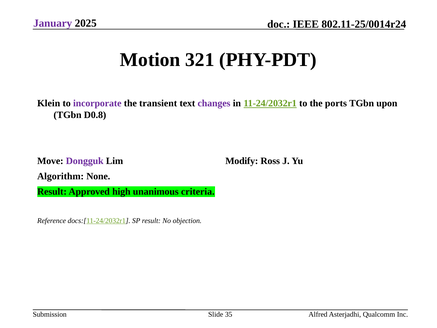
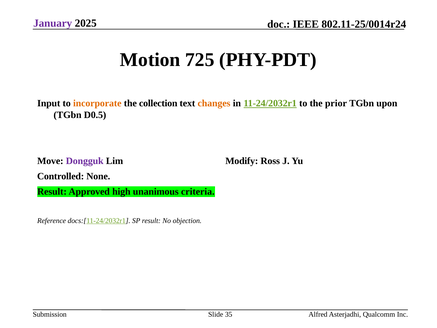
321: 321 -> 725
Klein: Klein -> Input
incorporate colour: purple -> orange
transient: transient -> collection
changes colour: purple -> orange
ports: ports -> prior
D0.8: D0.8 -> D0.5
Algorithm: Algorithm -> Controlled
